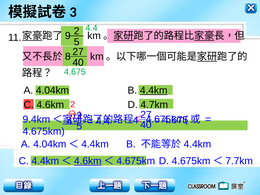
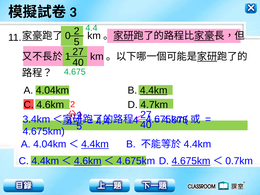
9: 9 -> 0
8: 8 -> 1
9.4km: 9.4km -> 3.4km
4.4km at (95, 144) underline: none -> present
4.675km at (191, 161) underline: none -> present
7.7km: 7.7km -> 0.7km
